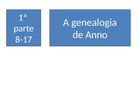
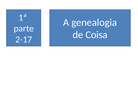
Anno: Anno -> Coisa
8-17: 8-17 -> 2-17
